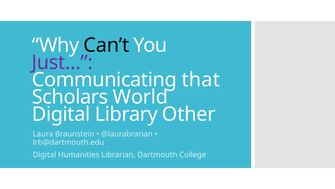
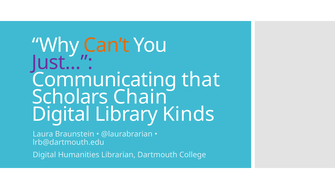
Can’t colour: black -> orange
World: World -> Chain
Other: Other -> Kinds
